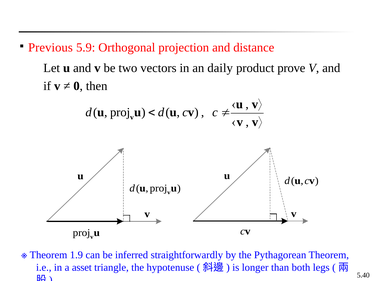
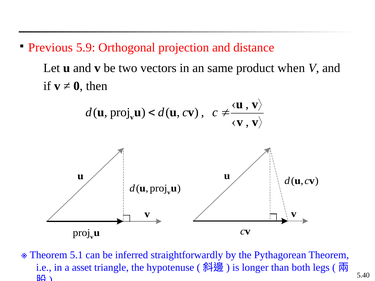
daily: daily -> same
prove: prove -> when
1.9: 1.9 -> 5.1
